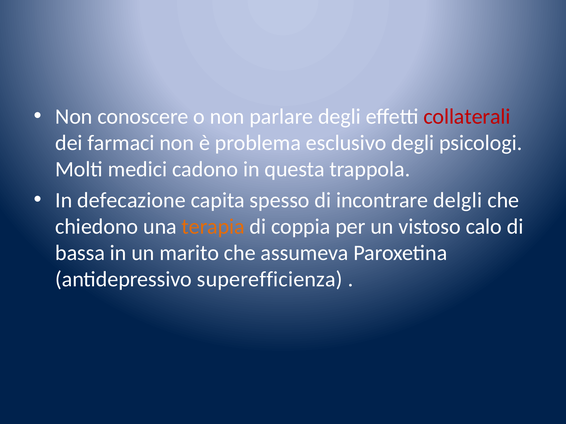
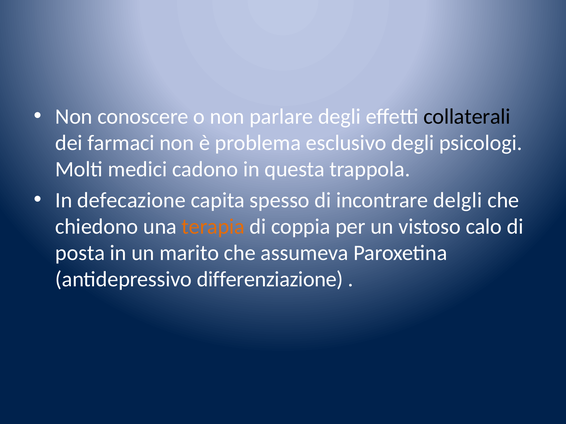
collaterali colour: red -> black
bassa: bassa -> posta
superefficienza: superefficienza -> differenziazione
